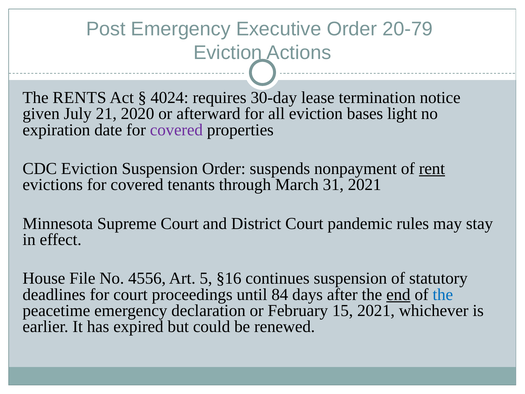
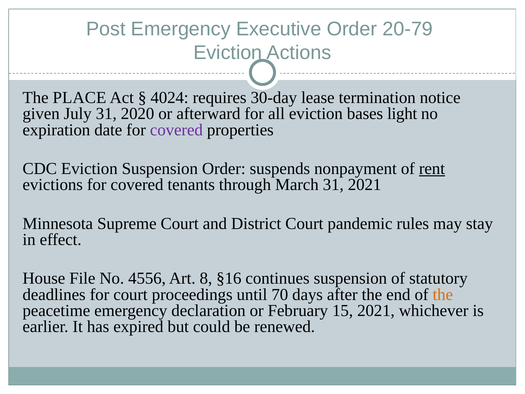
RENTS: RENTS -> PLACE
July 21: 21 -> 31
5: 5 -> 8
84: 84 -> 70
end underline: present -> none
the at (443, 294) colour: blue -> orange
